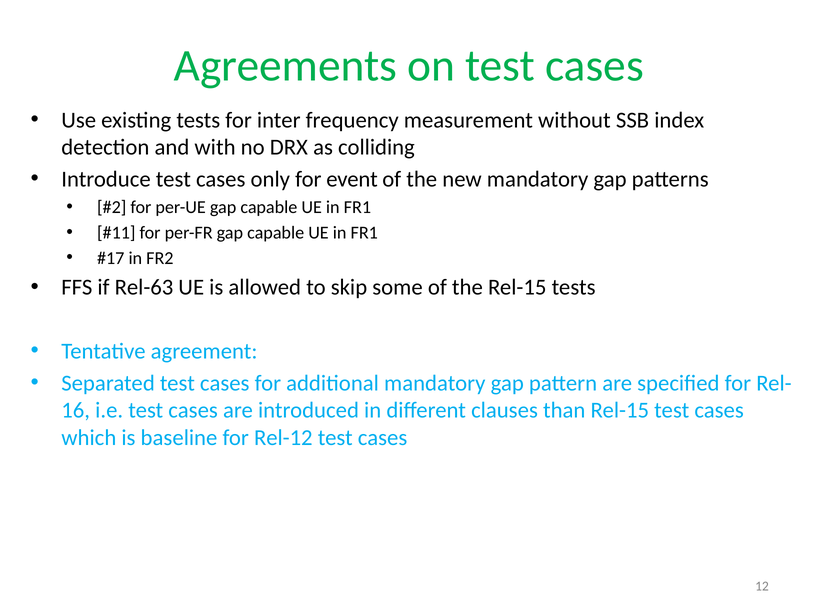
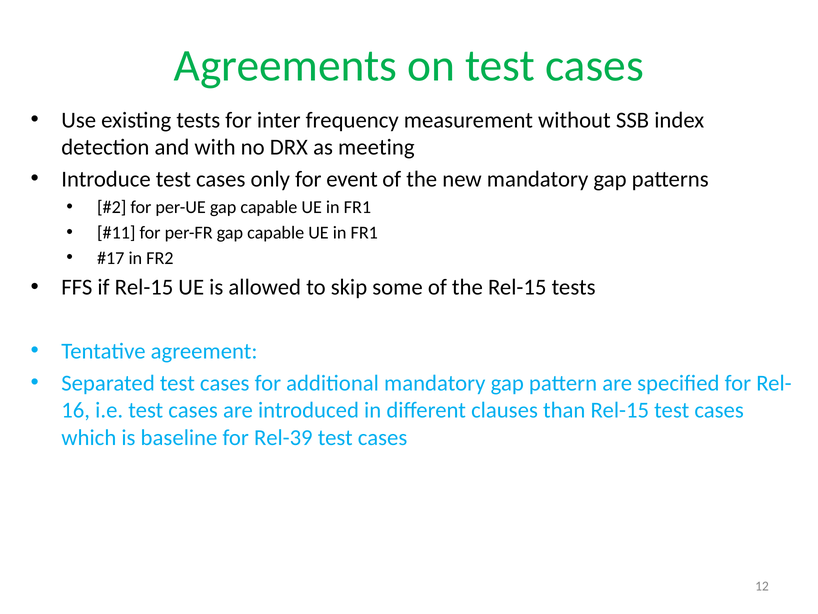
colliding: colliding -> meeting
if Rel-63: Rel-63 -> Rel-15
Rel-12: Rel-12 -> Rel-39
